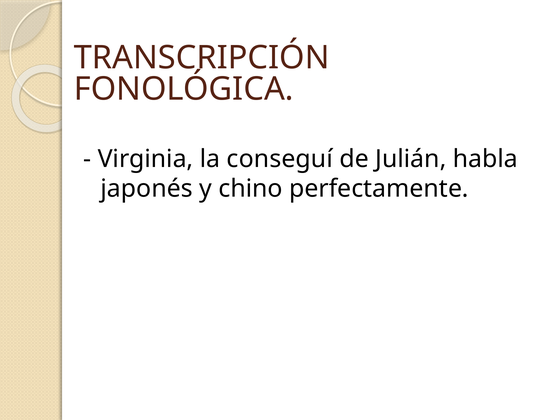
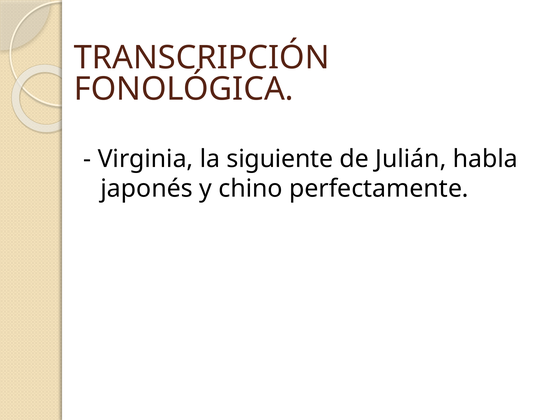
conseguí: conseguí -> siguiente
